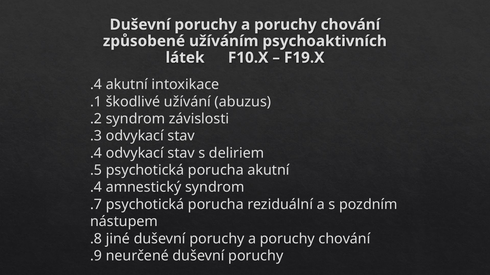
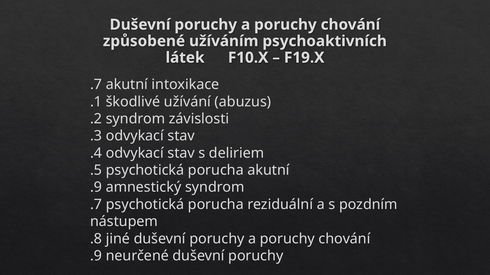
.4 at (96, 85): .4 -> .7
.4 at (96, 188): .4 -> .9
